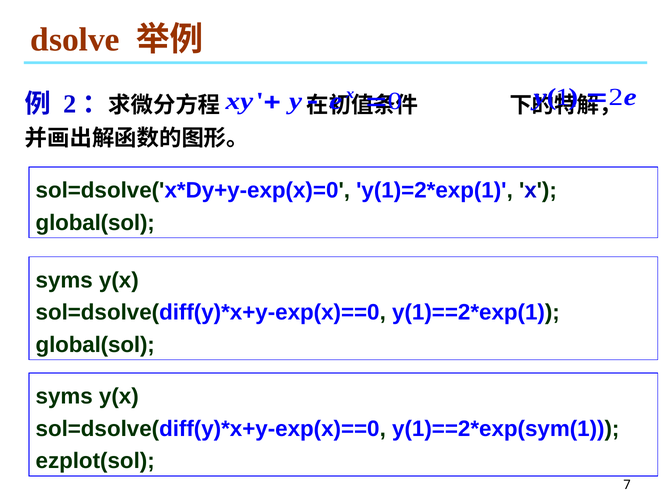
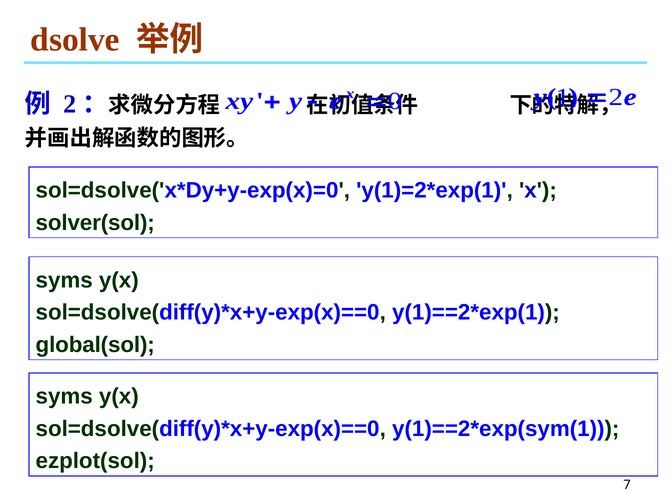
global(sol at (95, 223): global(sol -> solver(sol
